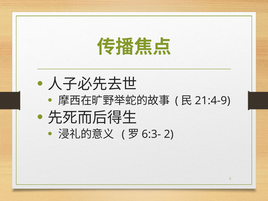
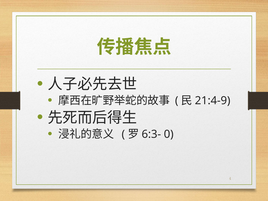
2: 2 -> 0
